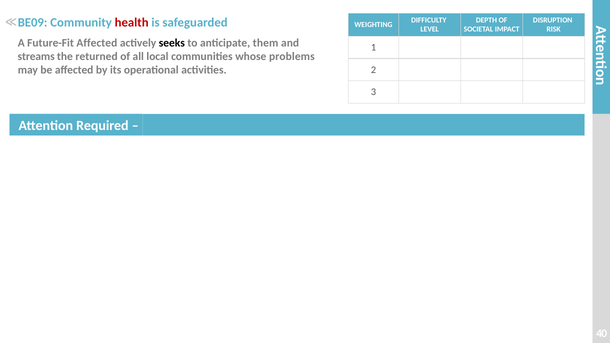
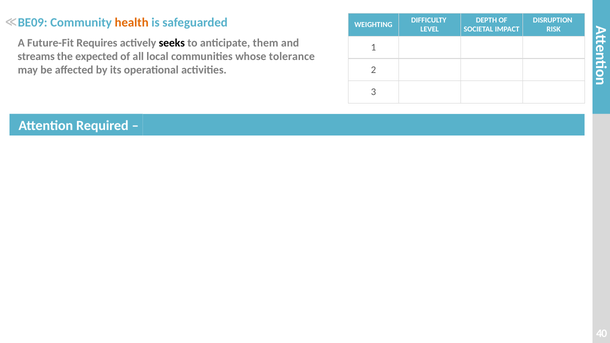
health colour: red -> orange
Future-Fit Affected: Affected -> Requires
returned: returned -> expected
problems: problems -> tolerance
